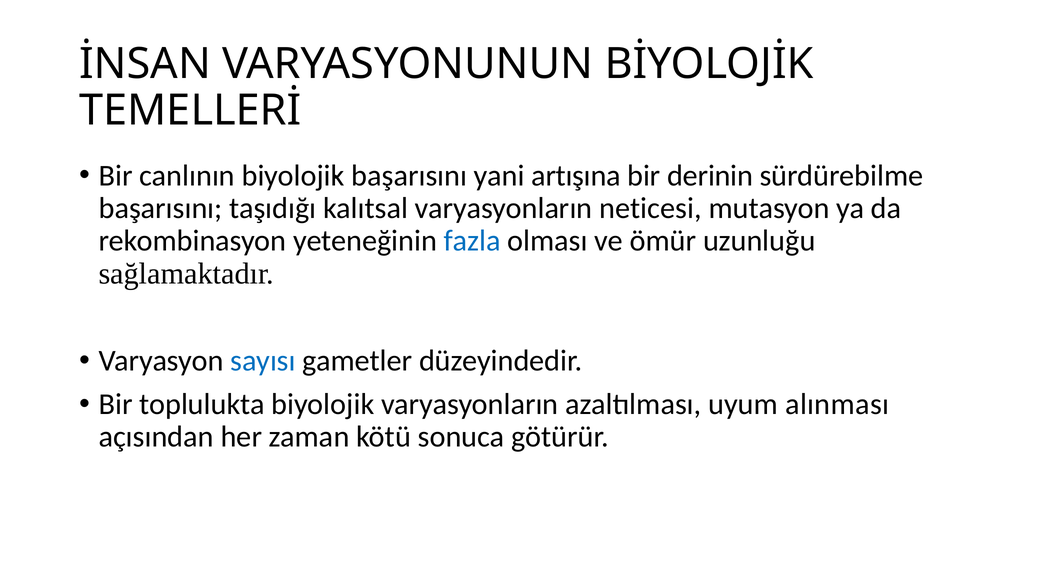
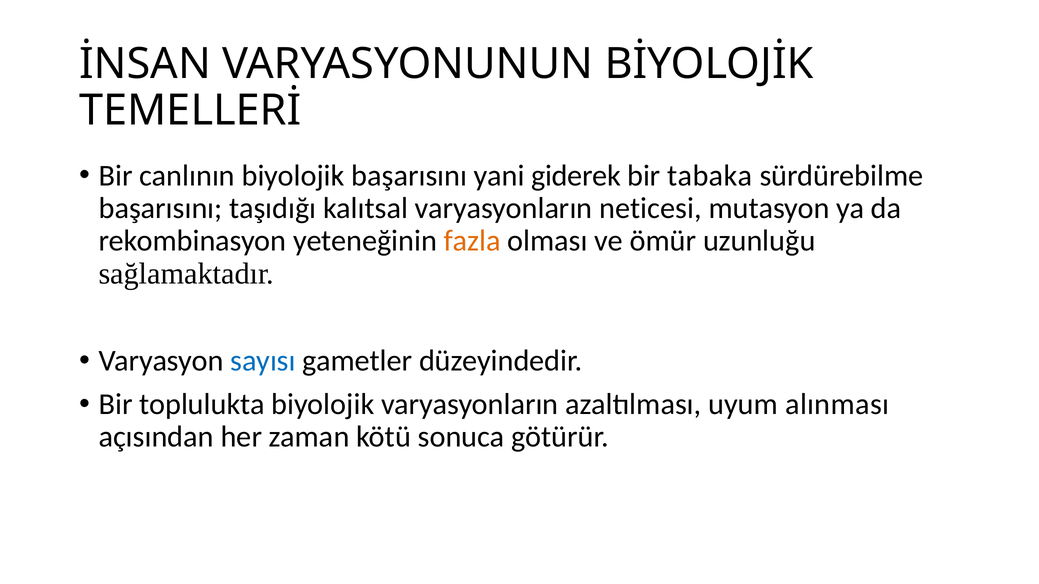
artışına: artışına -> giderek
derinin: derinin -> tabaka
fazla colour: blue -> orange
